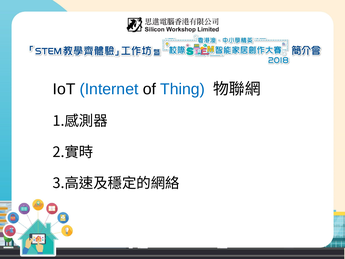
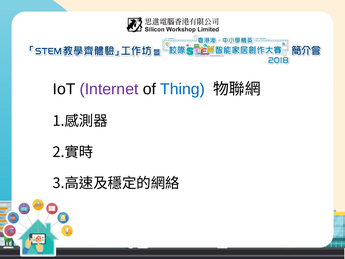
Internet colour: blue -> purple
